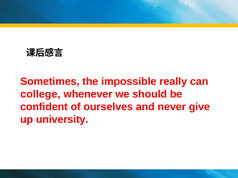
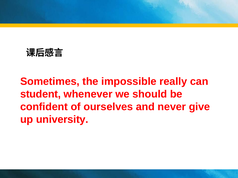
college: college -> student
